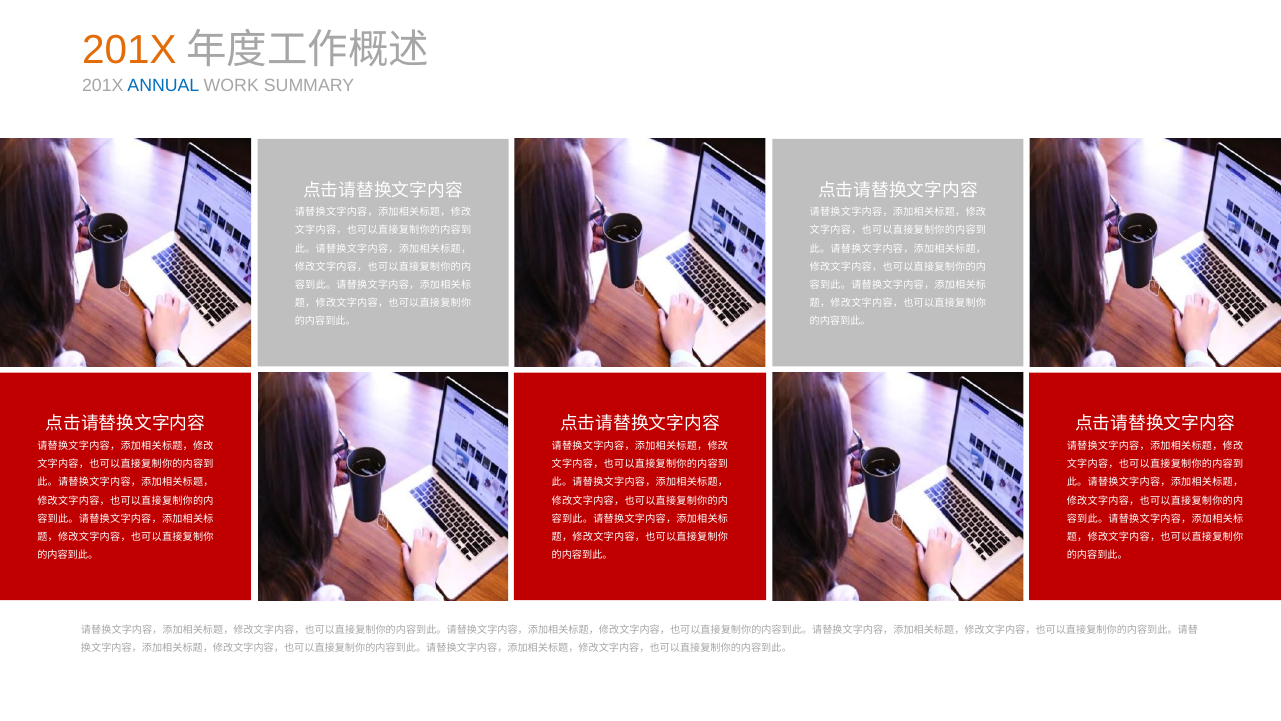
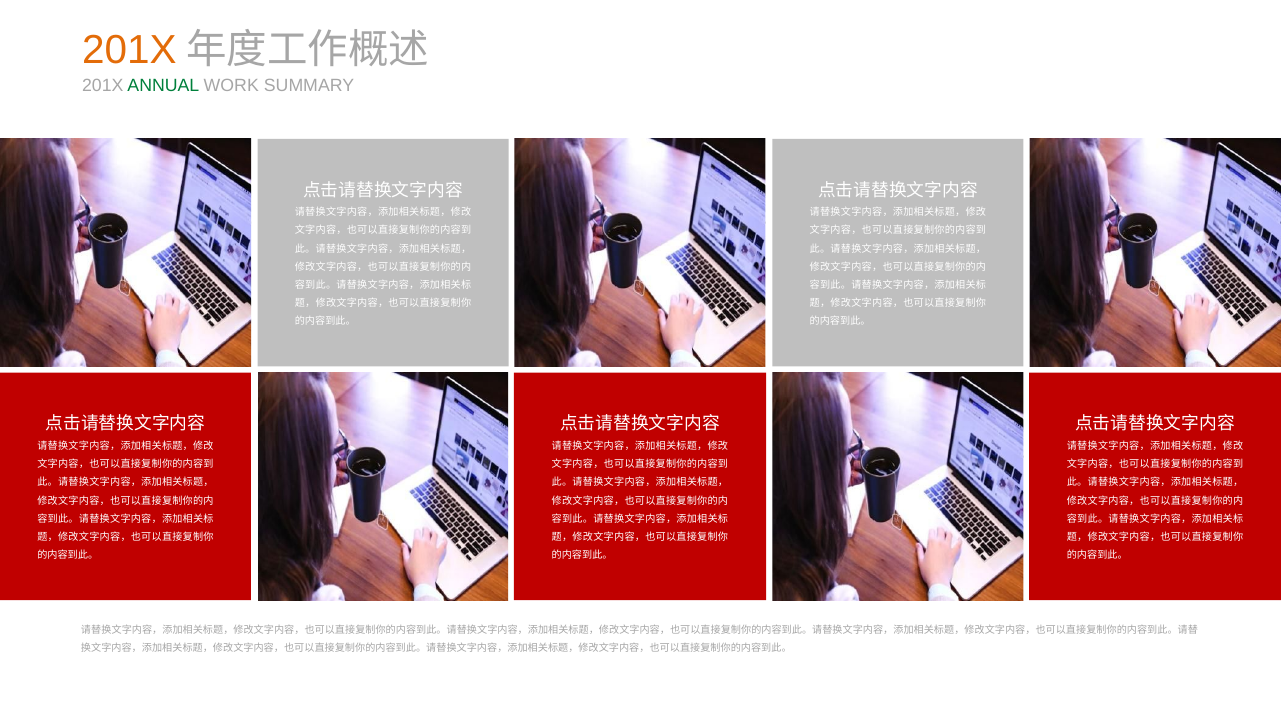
ANNUAL colour: blue -> green
